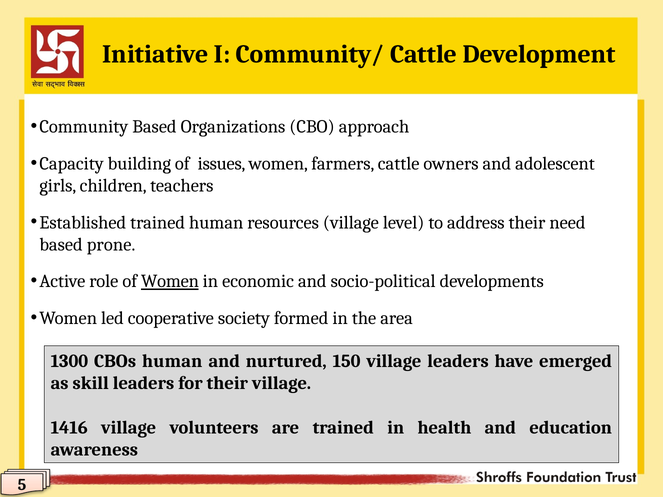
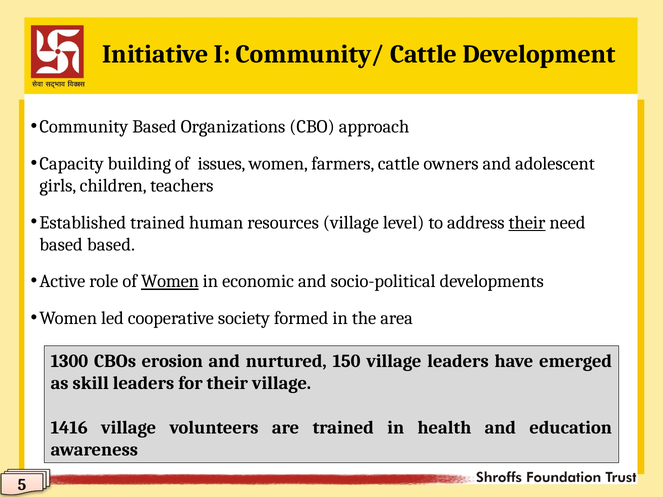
their at (527, 223) underline: none -> present
based prone: prone -> based
CBOs human: human -> erosion
